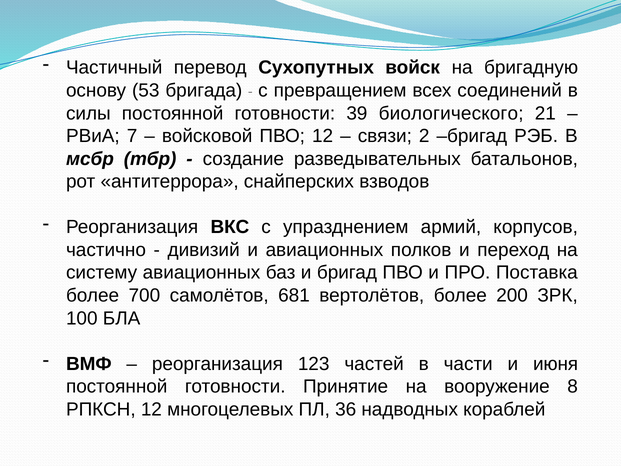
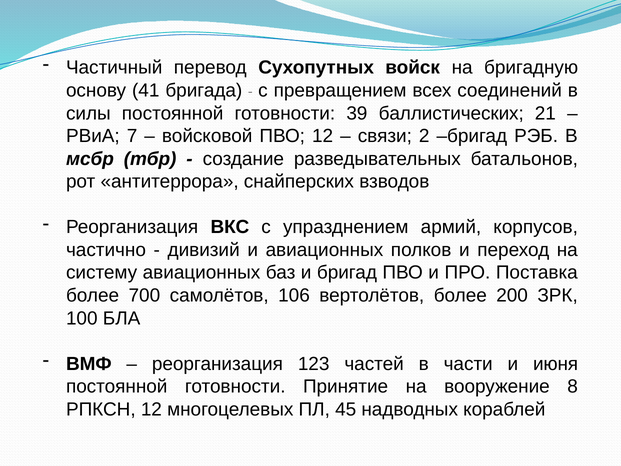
53: 53 -> 41
биологического: биологического -> баллистических
681: 681 -> 106
36: 36 -> 45
